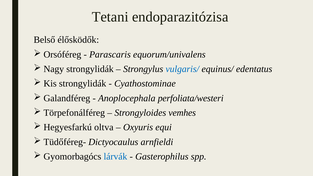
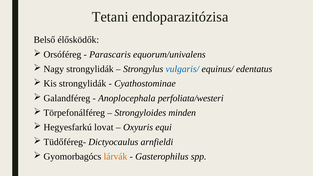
vemhes: vemhes -> minden
oltva: oltva -> lovat
lárvák colour: blue -> orange
